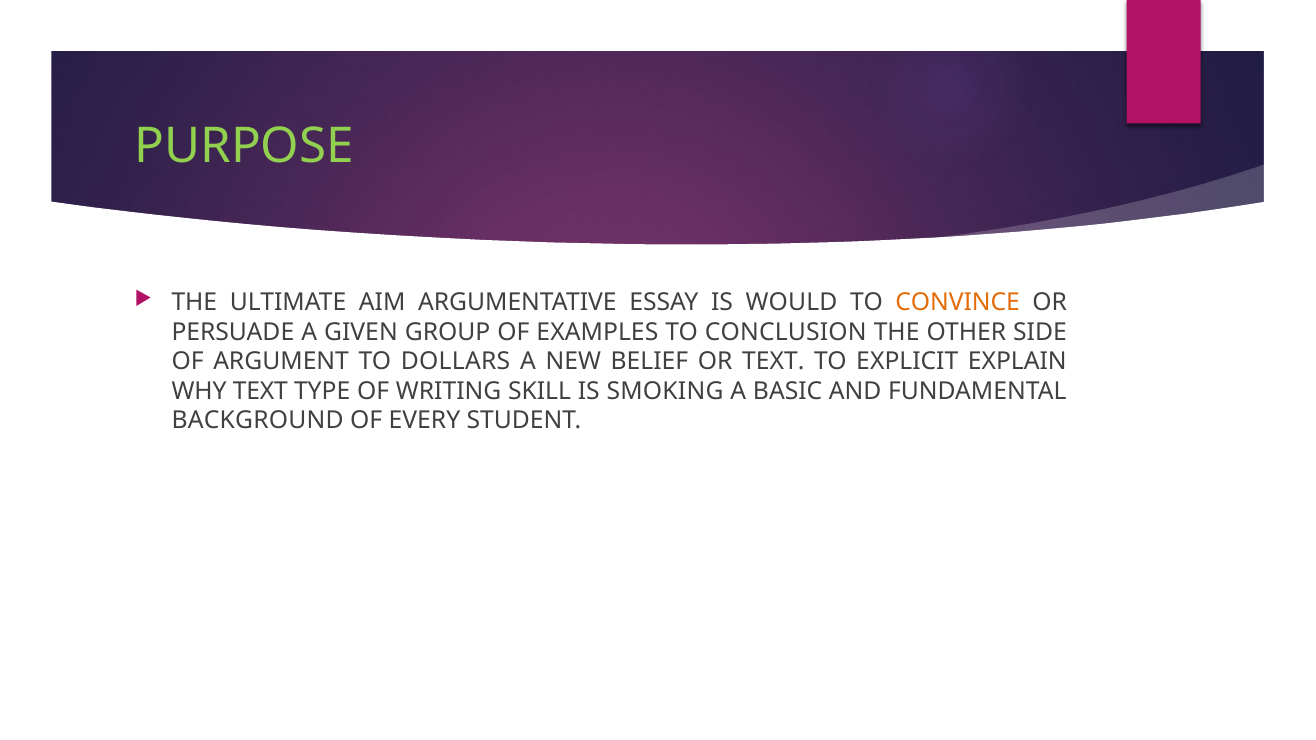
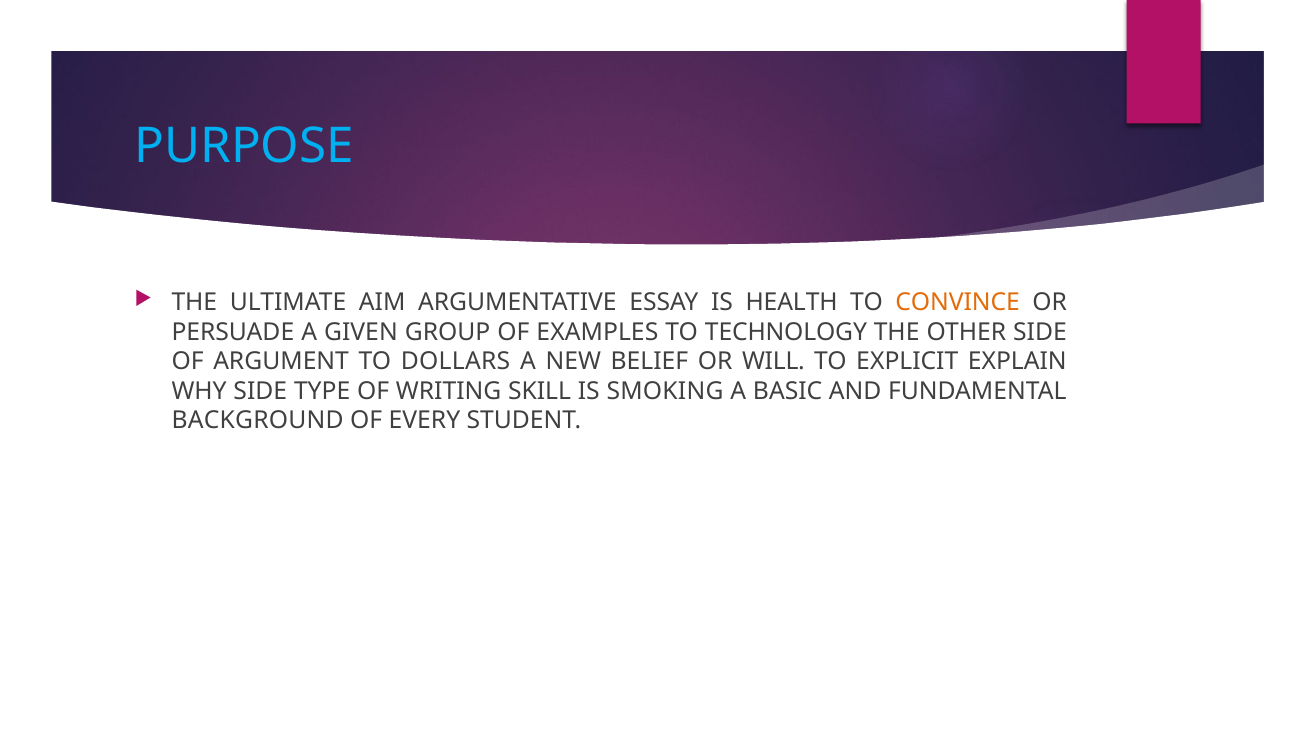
PURPOSE colour: light green -> light blue
WOULD: WOULD -> HEALTH
CONCLUSION: CONCLUSION -> TECHNOLOGY
OR TEXT: TEXT -> WILL
WHY TEXT: TEXT -> SIDE
